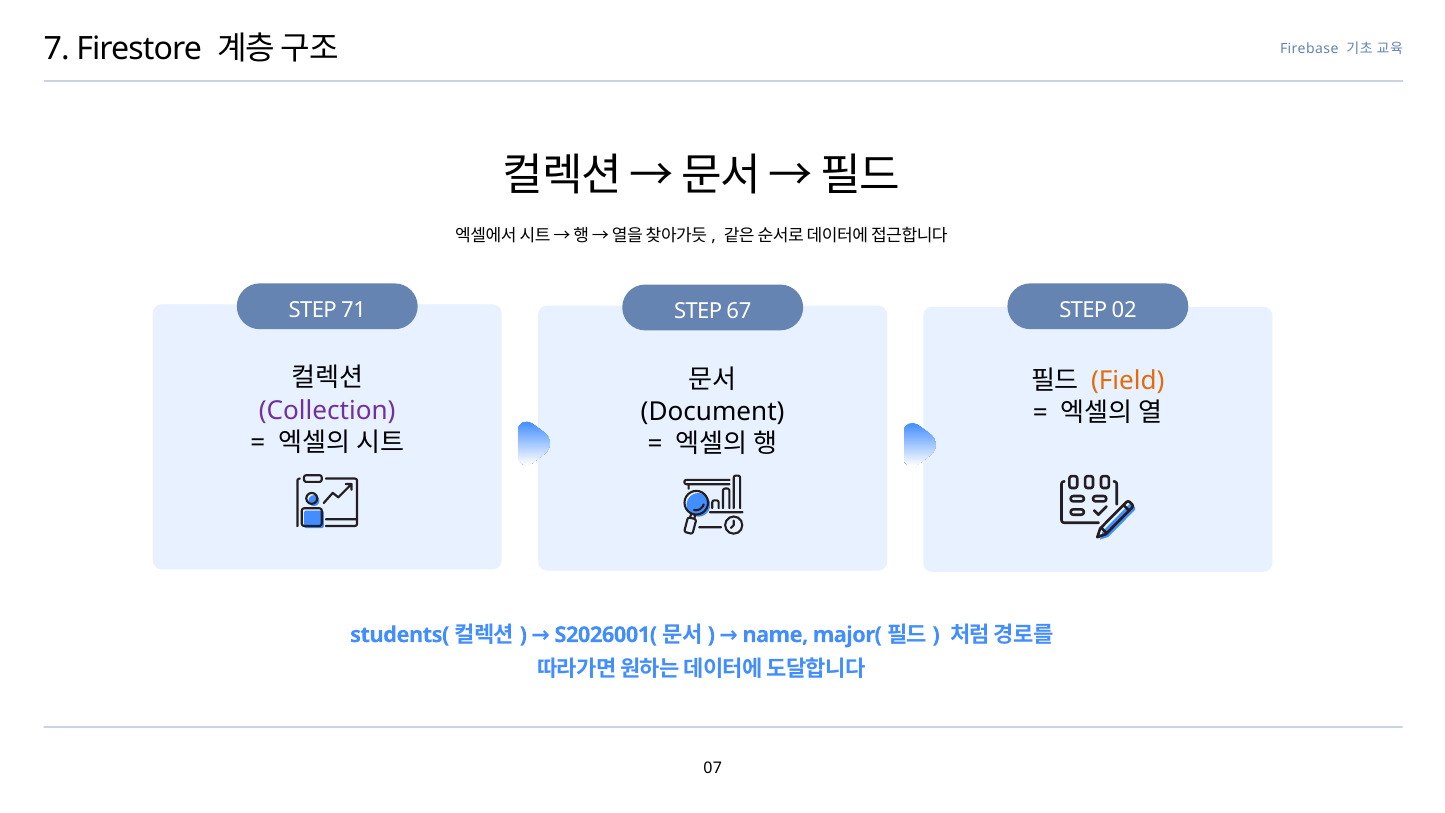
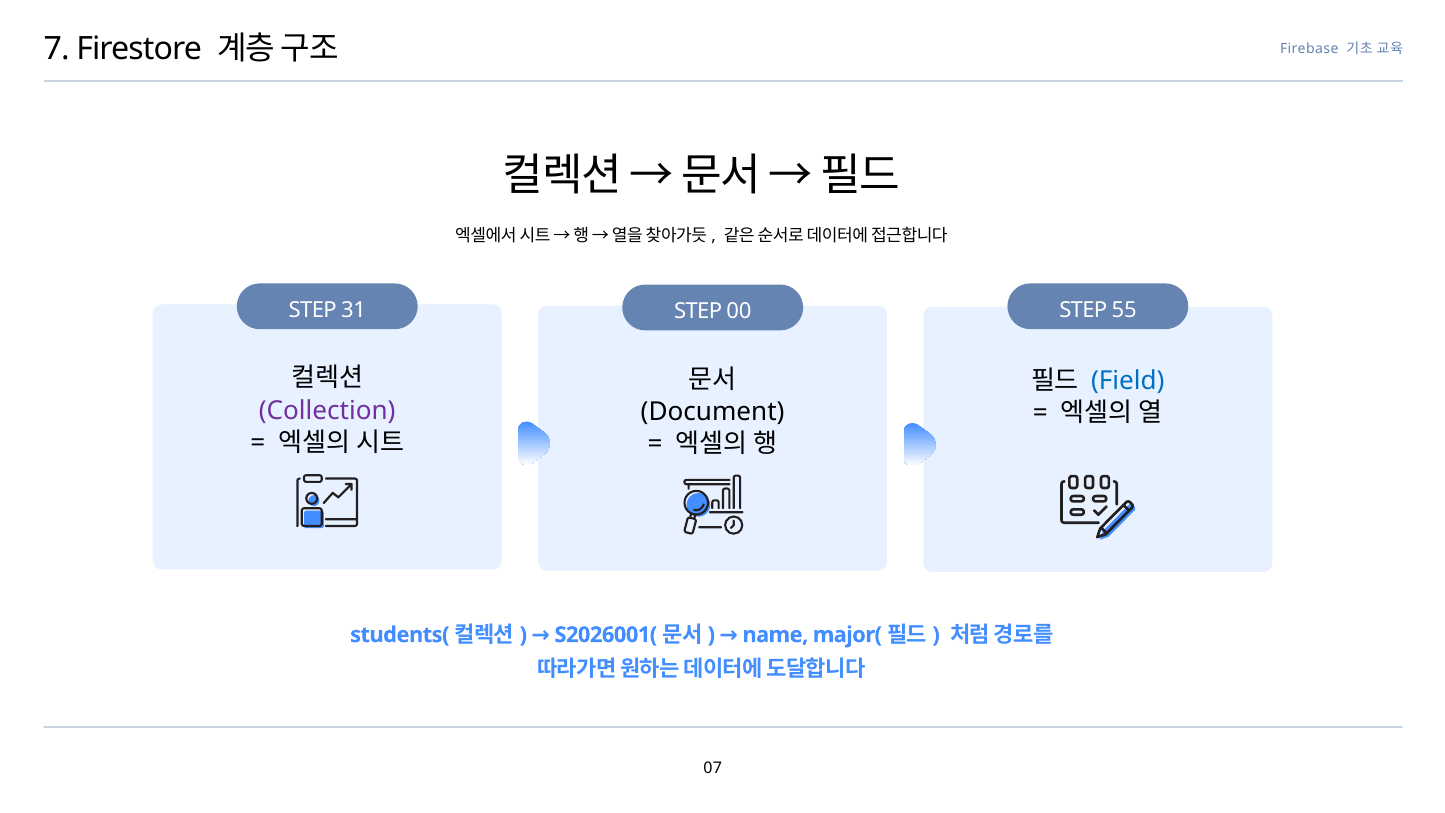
71: 71 -> 31
67: 67 -> 00
02: 02 -> 55
Field colour: orange -> blue
